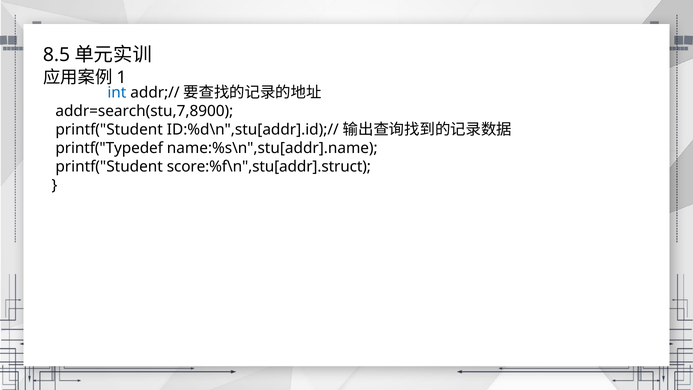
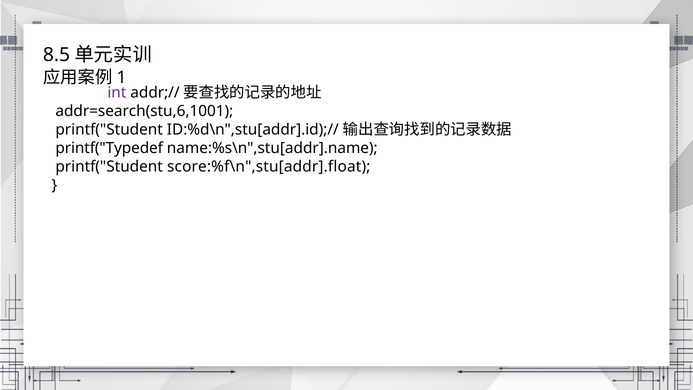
int colour: blue -> purple
addr=search(stu,7,8900: addr=search(stu,7,8900 -> addr=search(stu,6,1001
score:%f\n",stu[addr].struct: score:%f\n",stu[addr].struct -> score:%f\n",stu[addr].float
